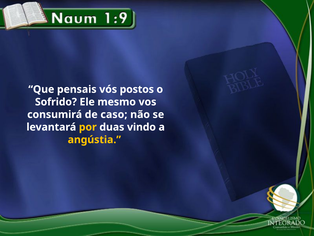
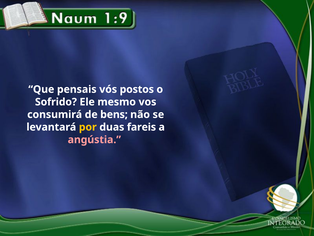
caso: caso -> bens
vindo: vindo -> fareis
angústia colour: yellow -> pink
